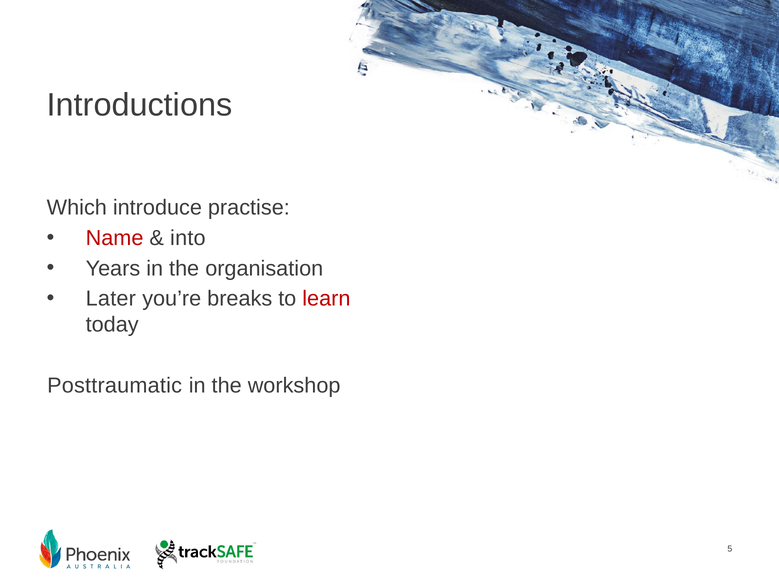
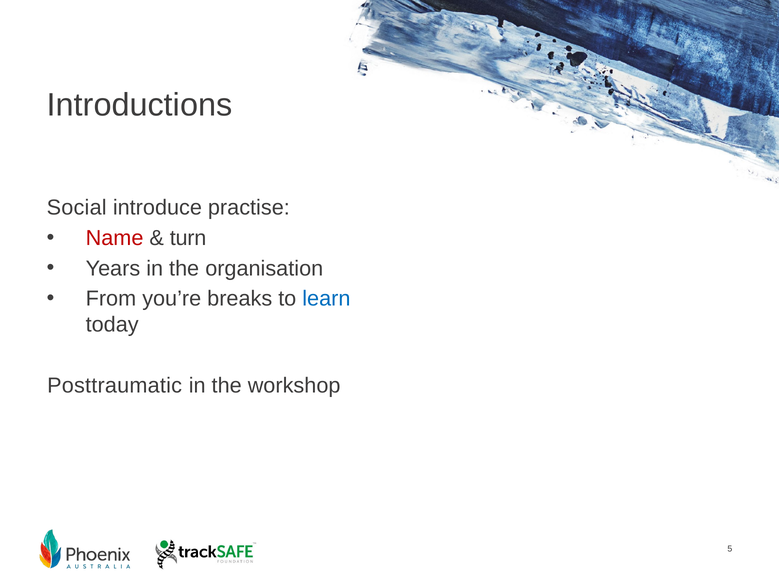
Which: Which -> Social
into: into -> turn
Later: Later -> From
learn colour: red -> blue
